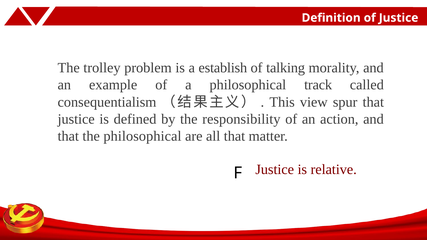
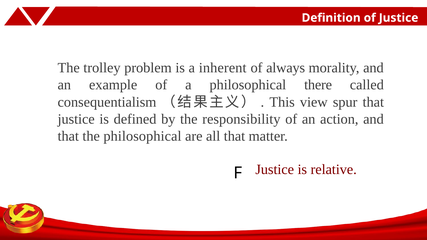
establish: establish -> inherent
talking: talking -> always
track: track -> there
